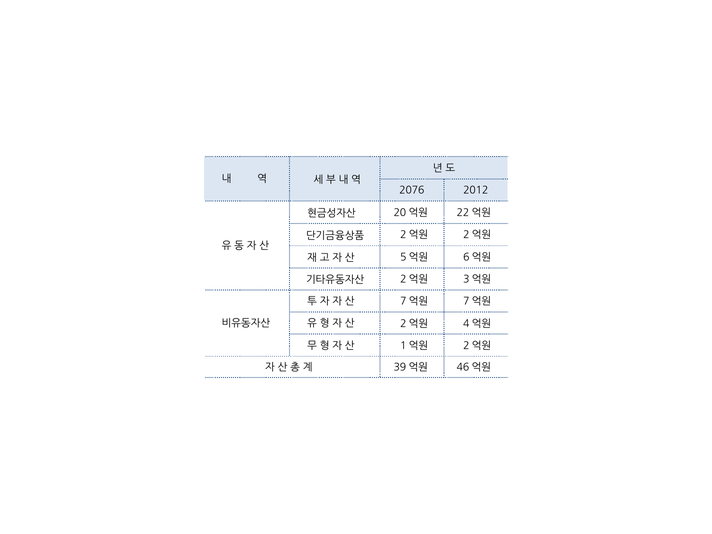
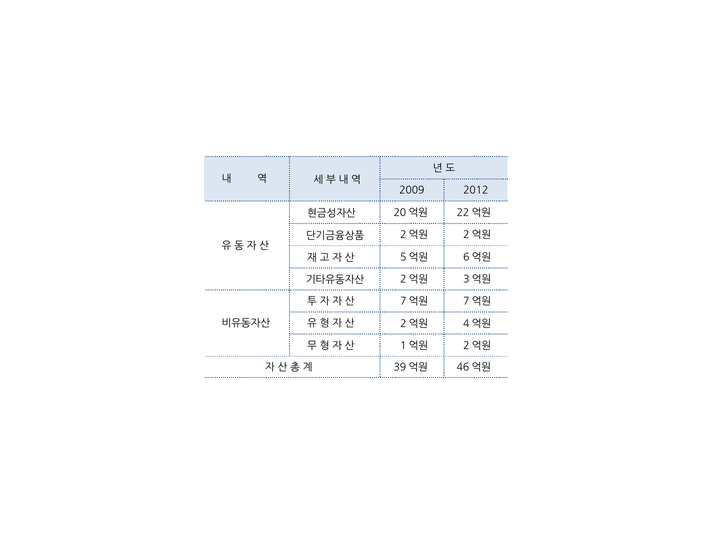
2076: 2076 -> 2009
